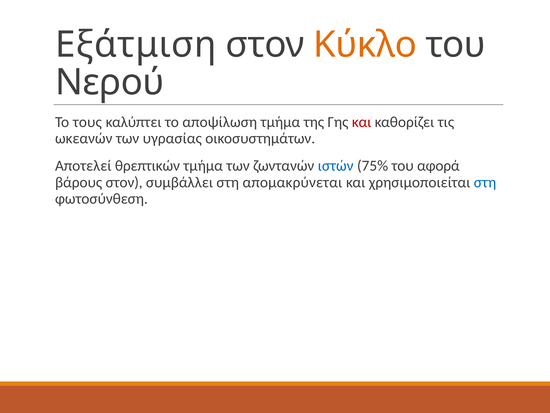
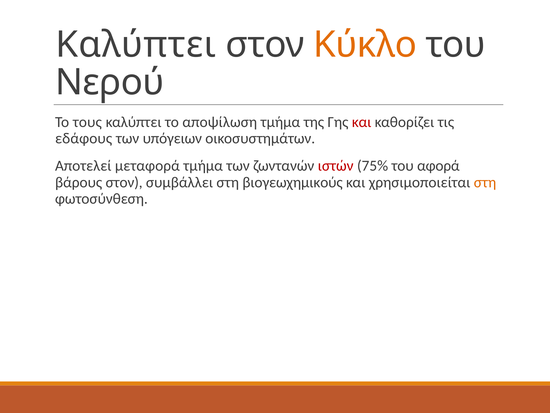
Εξάτμιση at (136, 45): Εξάτμιση -> Καλύπτει
ωκεανών: ωκεανών -> εδάφους
υγρασίας: υγρασίας -> υπόγειων
θρεπτικών: θρεπτικών -> μεταφορά
ιστών colour: blue -> red
απομακρύνεται: απομακρύνεται -> βιογεωχημικούς
στη at (485, 182) colour: blue -> orange
